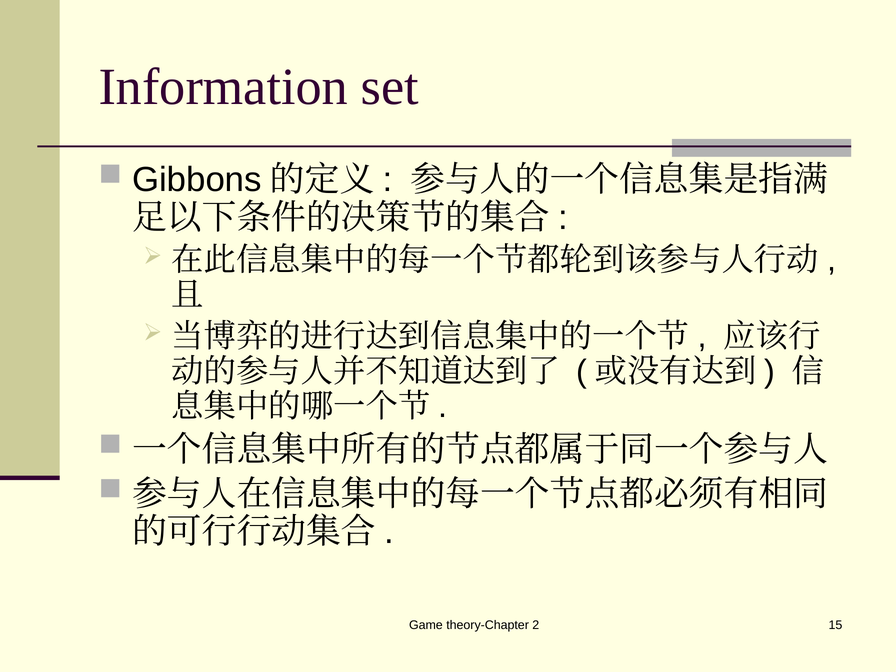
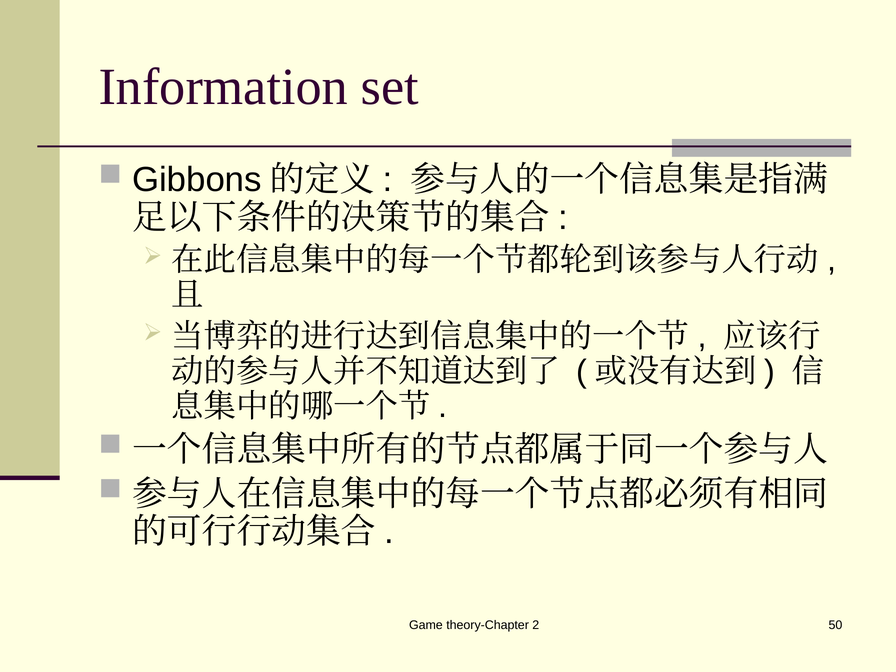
15: 15 -> 50
